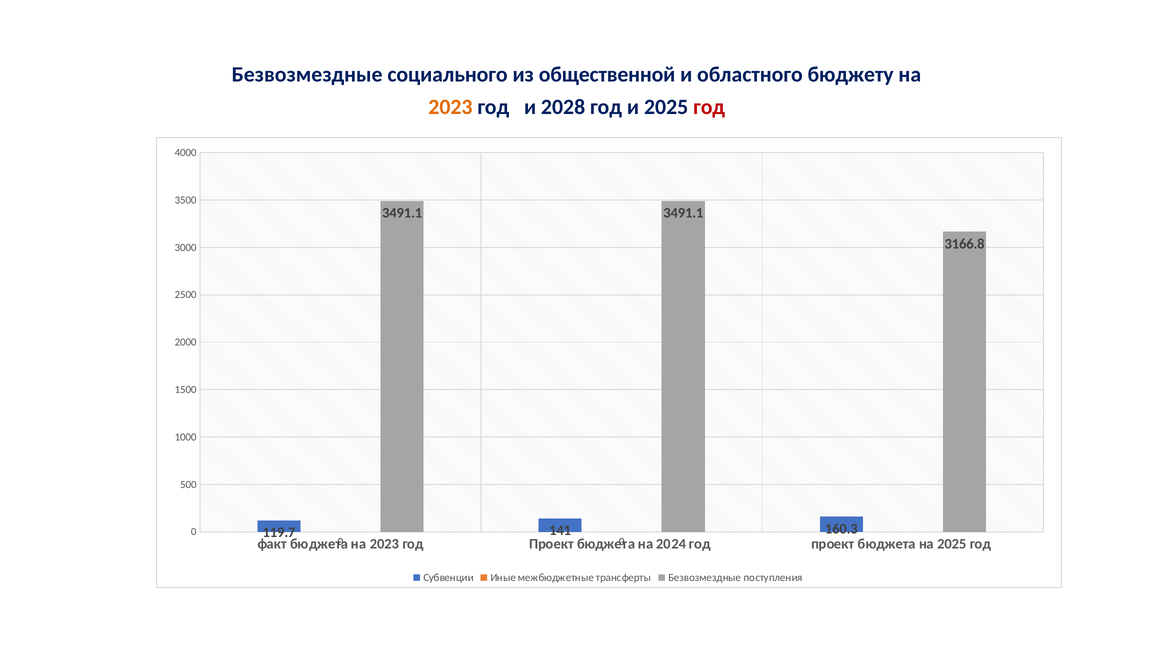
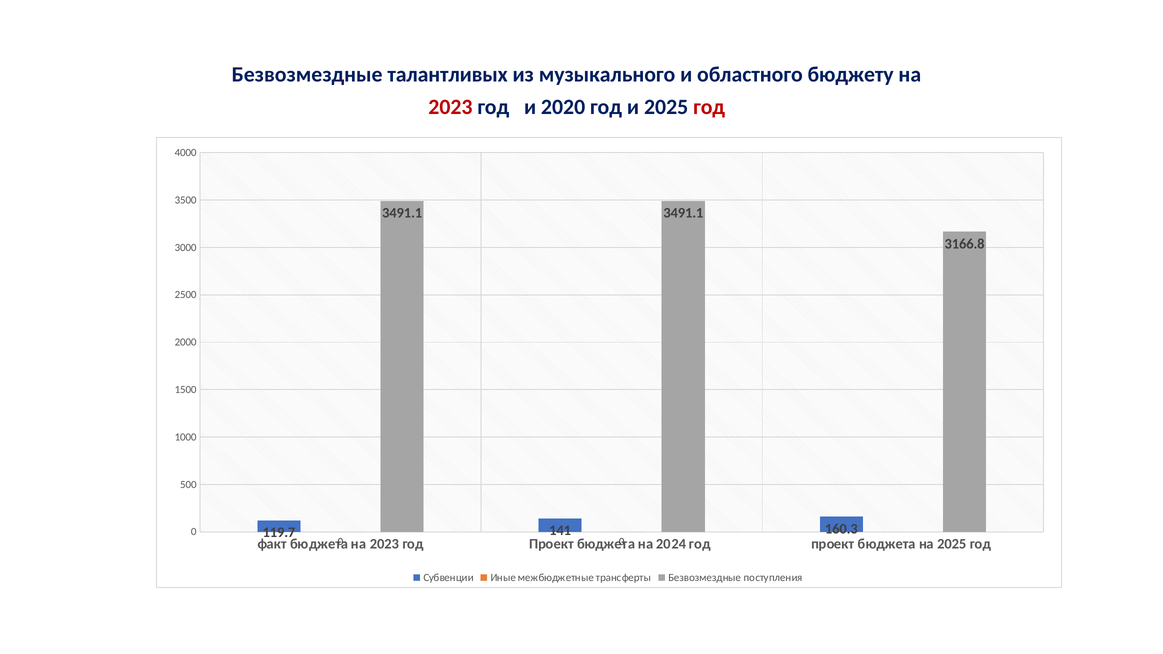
социального: социального -> талантливых
общественной: общественной -> музыкального
2023 at (450, 107) colour: orange -> red
2028: 2028 -> 2020
